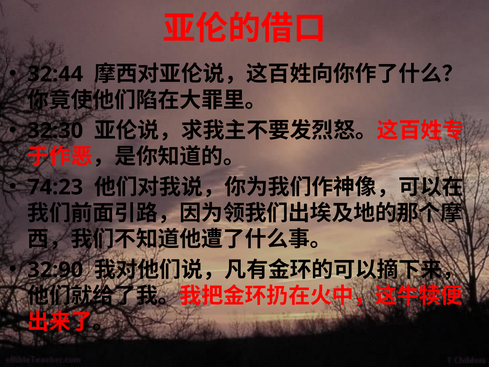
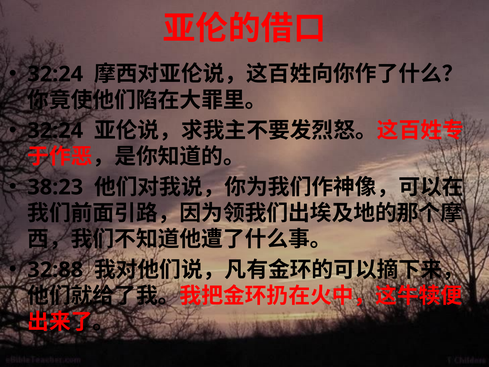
32:44 at (55, 74): 32:44 -> 32:24
32:30 at (55, 131): 32:30 -> 32:24
74:23: 74:23 -> 38:23
32:90: 32:90 -> 32:88
